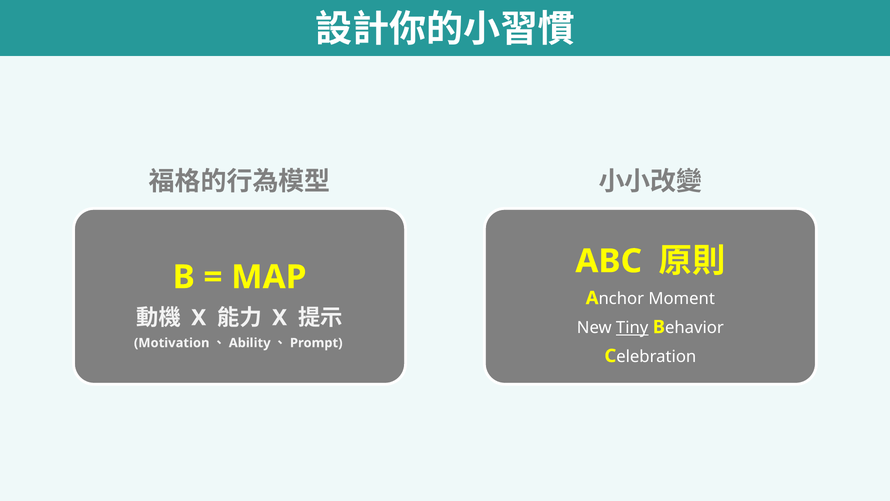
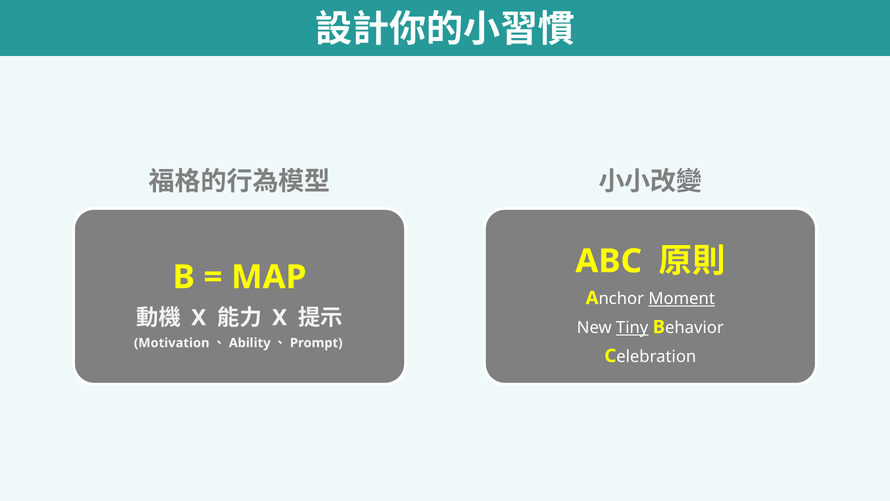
Moment underline: none -> present
